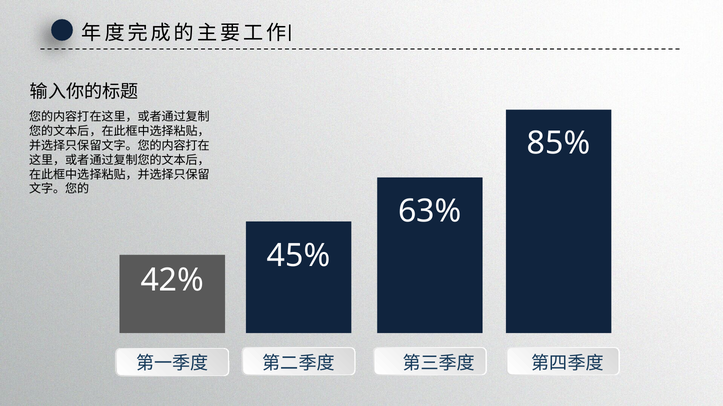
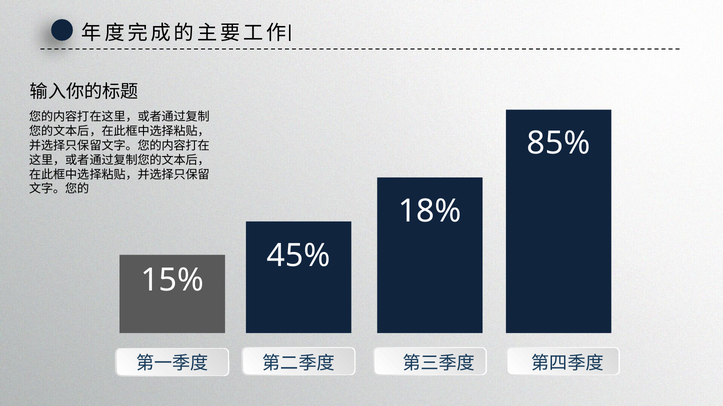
63%: 63% -> 18%
42%: 42% -> 15%
